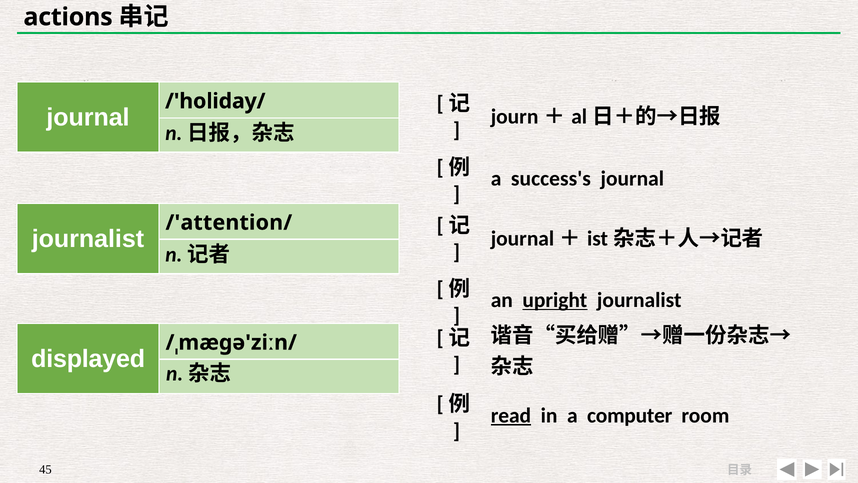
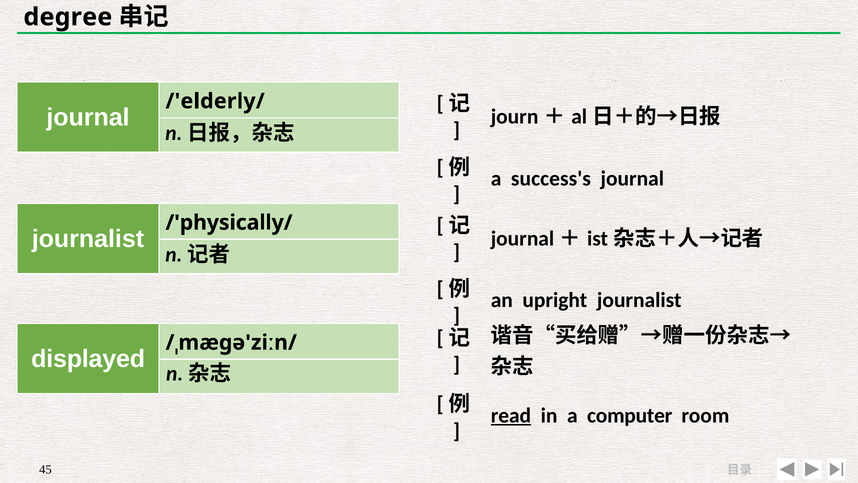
actions: actions -> degree
/'holiday/: /'holiday/ -> /'elderly/
/'attention/: /'attention/ -> /'physically/
upright underline: present -> none
